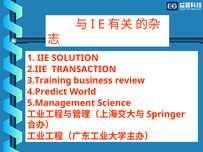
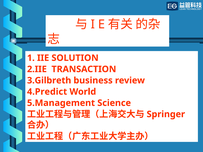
3.Training: 3.Training -> 3.Gilbreth
